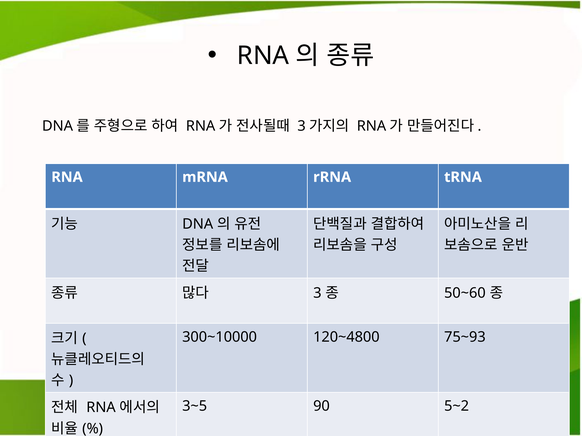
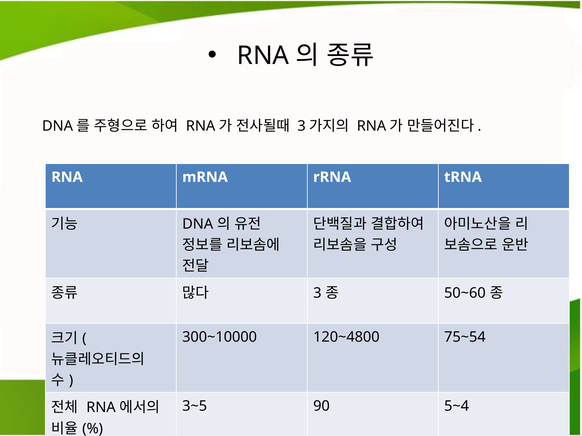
75~93: 75~93 -> 75~54
5~2: 5~2 -> 5~4
